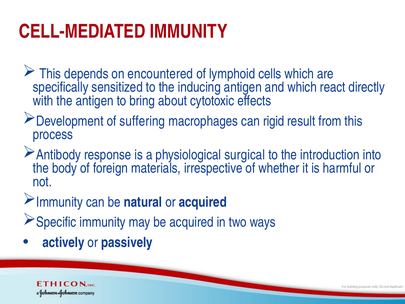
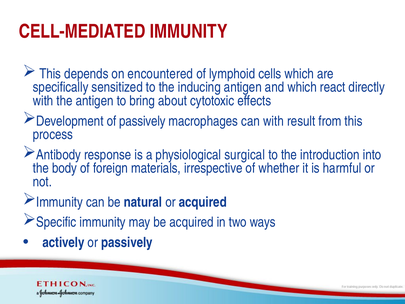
of suffering: suffering -> passively
can rigid: rigid -> with
